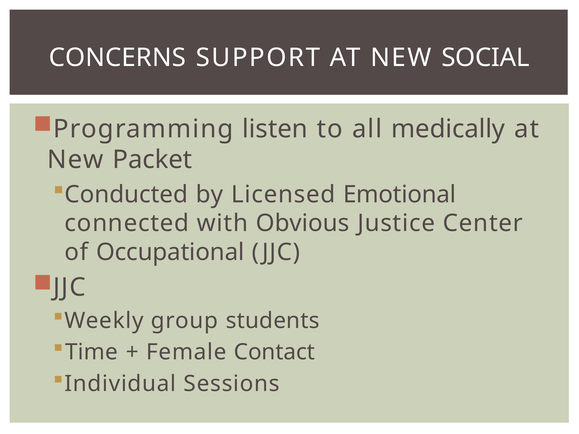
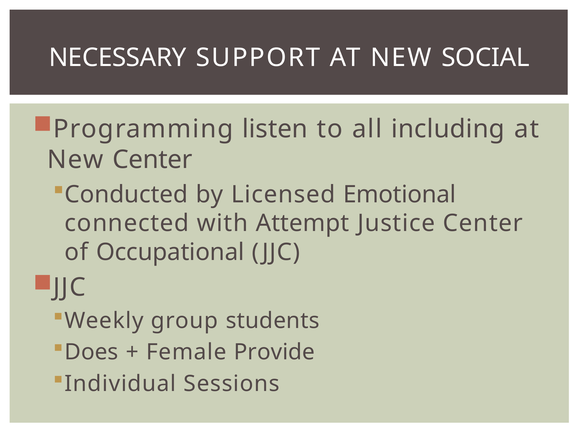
CONCERNS: CONCERNS -> NECESSARY
medically: medically -> including
New Packet: Packet -> Center
Obvious: Obvious -> Attempt
Time: Time -> Does
Contact: Contact -> Provide
